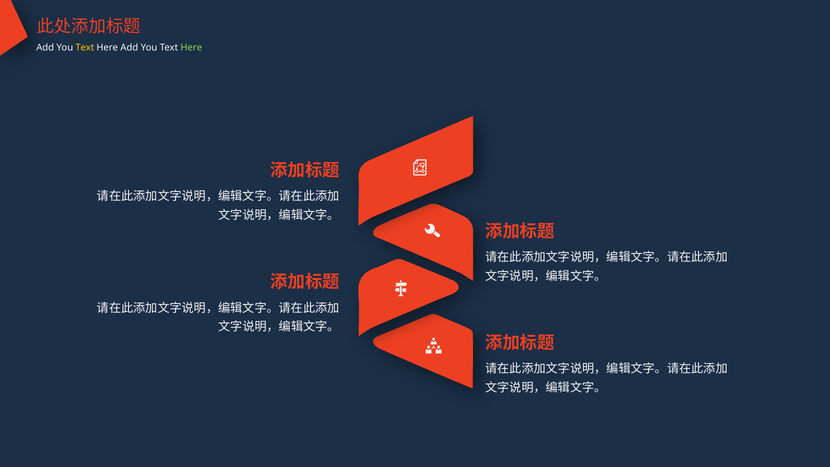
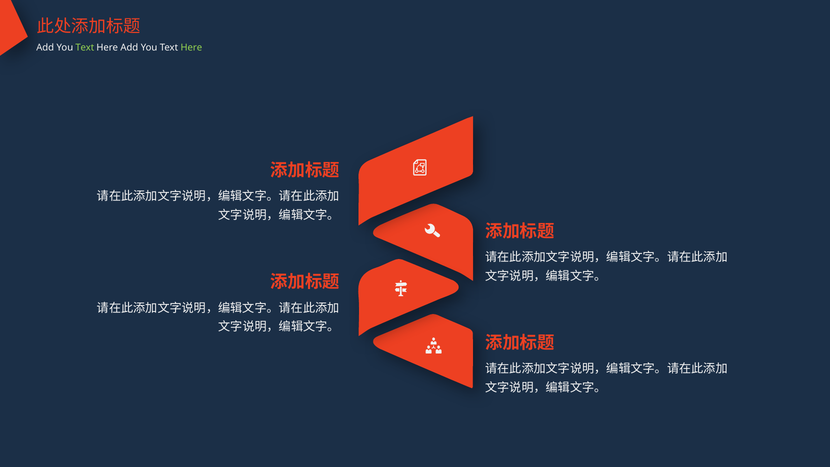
Text at (85, 47) colour: yellow -> light green
